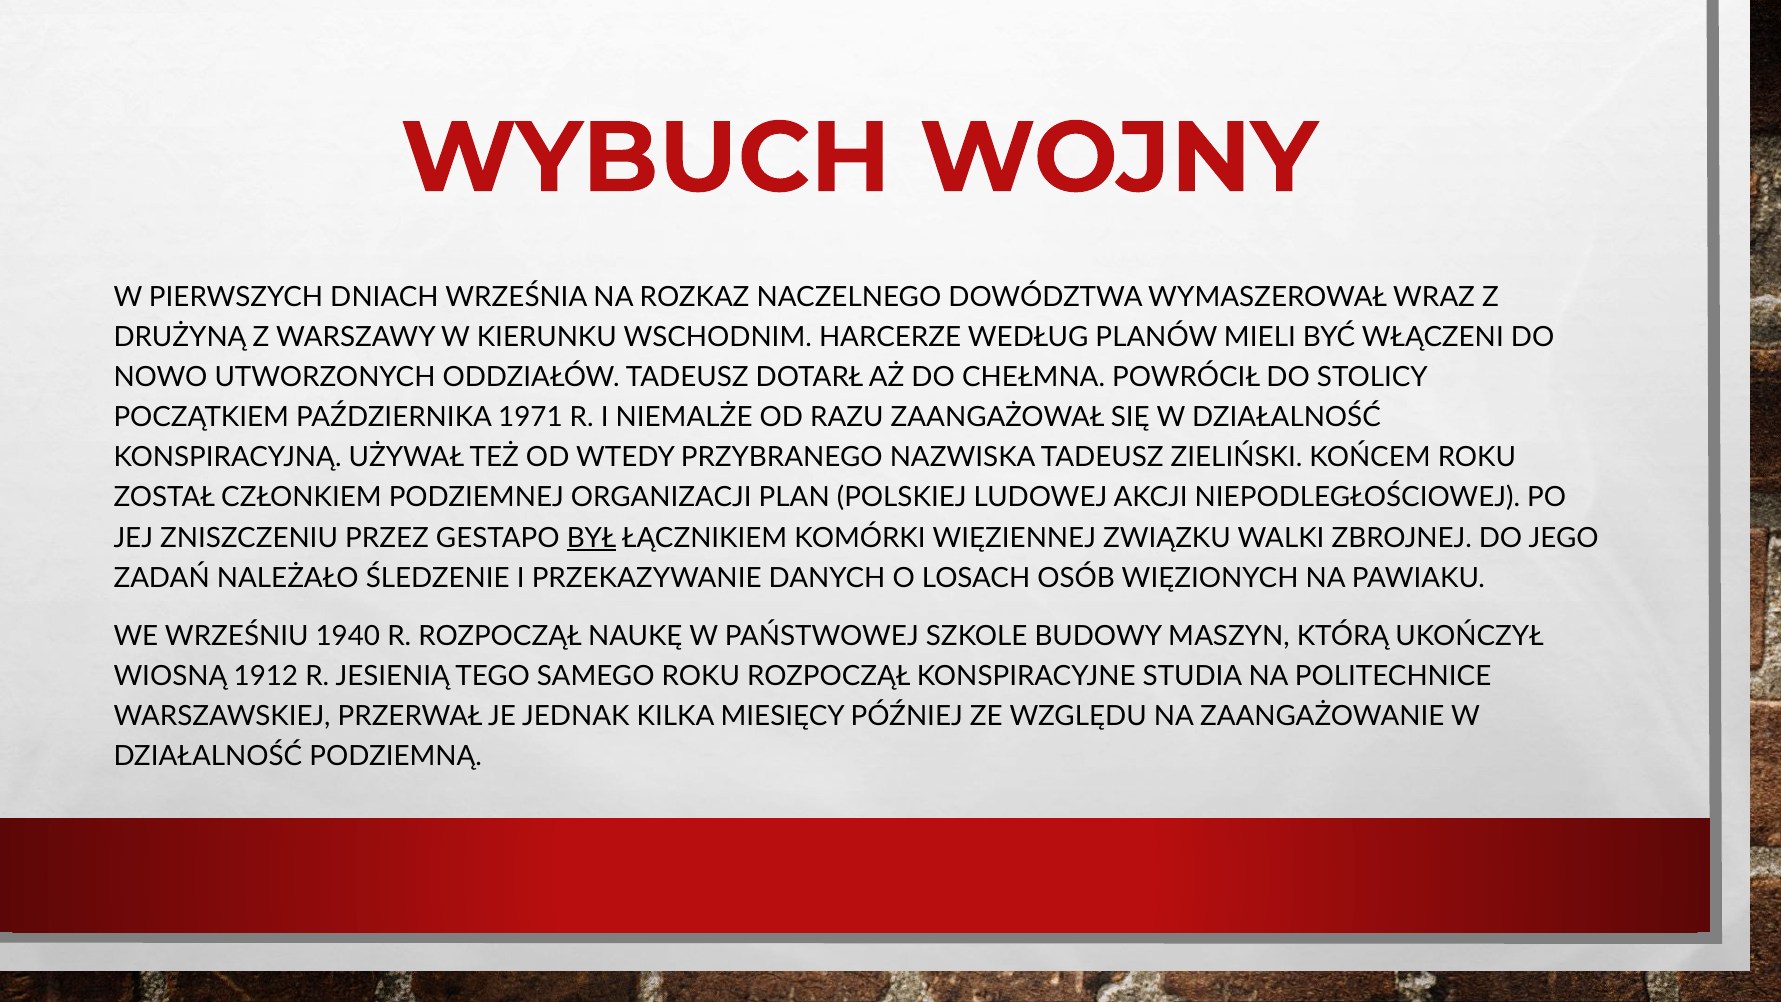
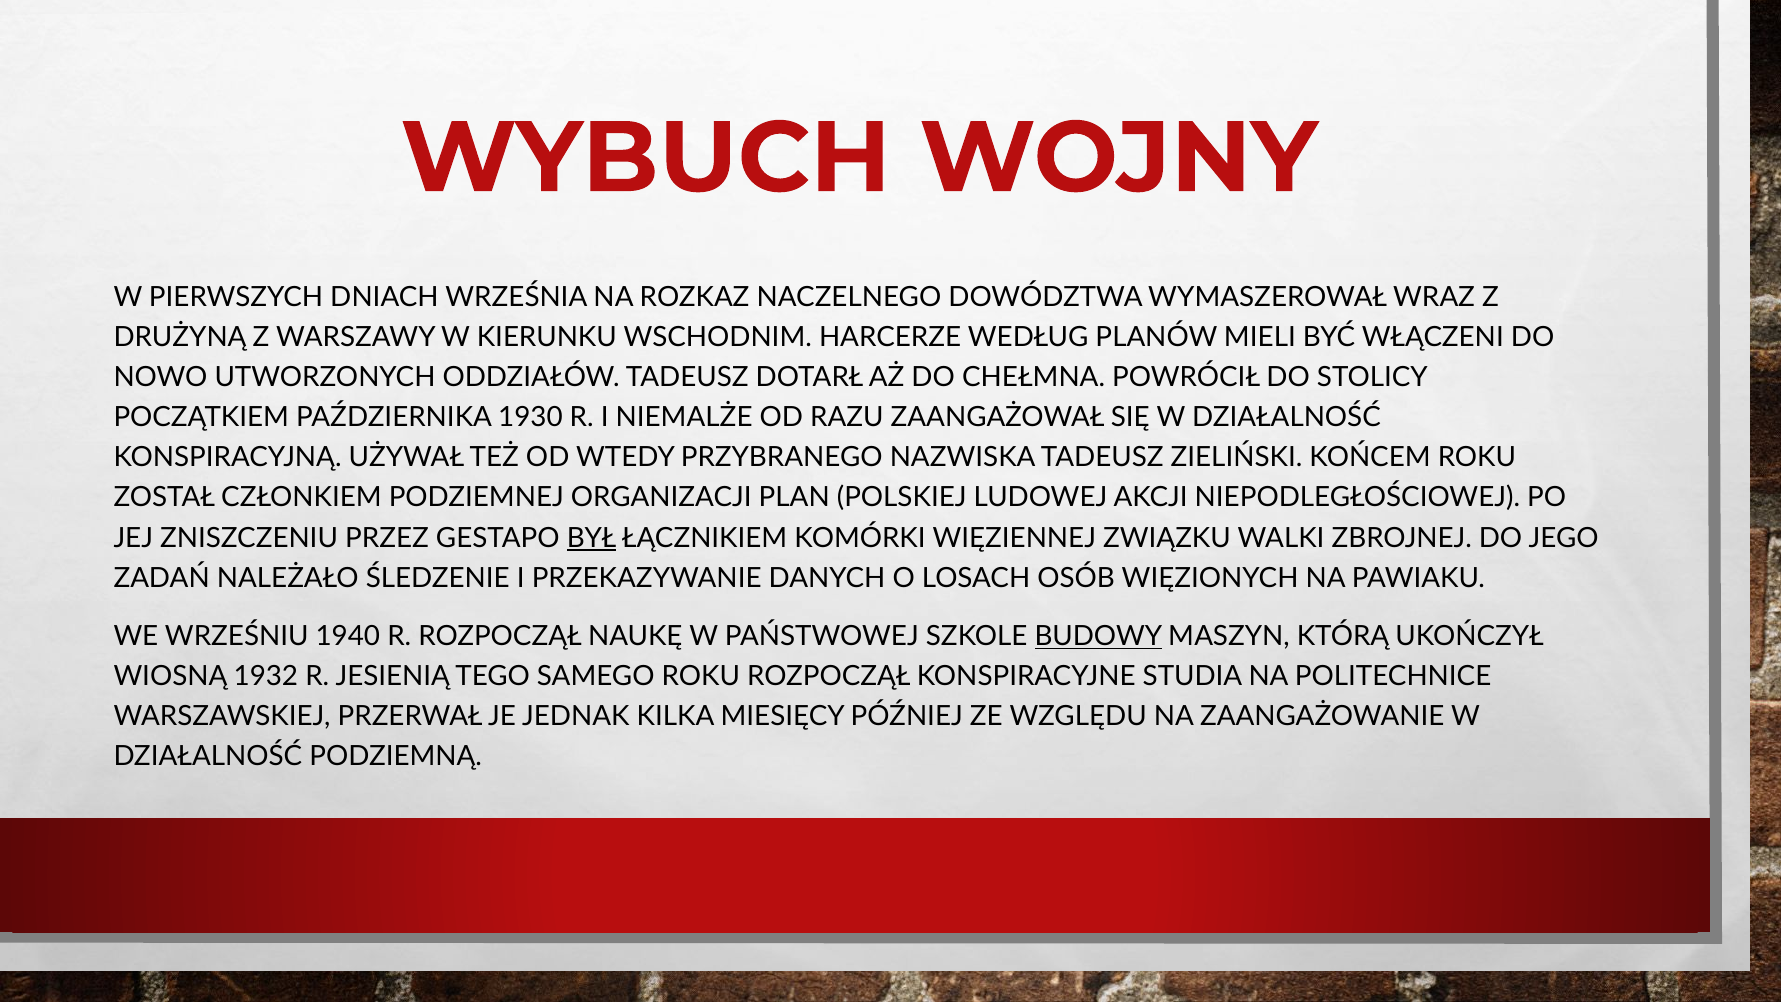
1971: 1971 -> 1930
BUDOWY underline: none -> present
1912: 1912 -> 1932
